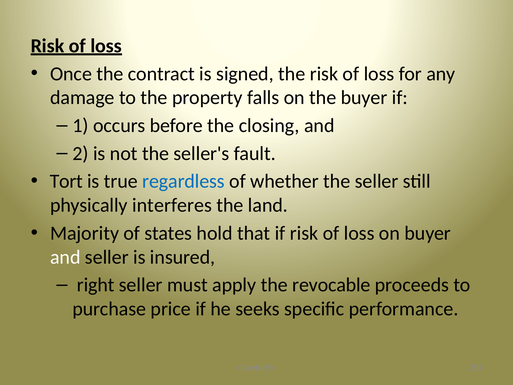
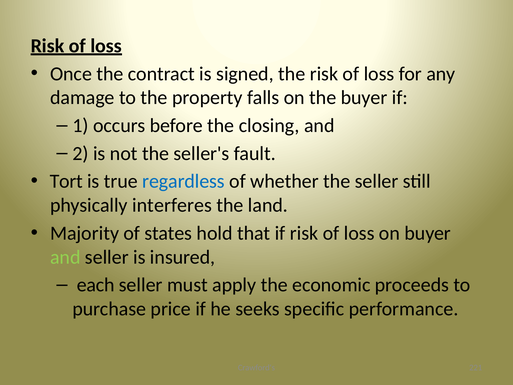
and at (65, 257) colour: white -> light green
right: right -> each
revocable: revocable -> economic
